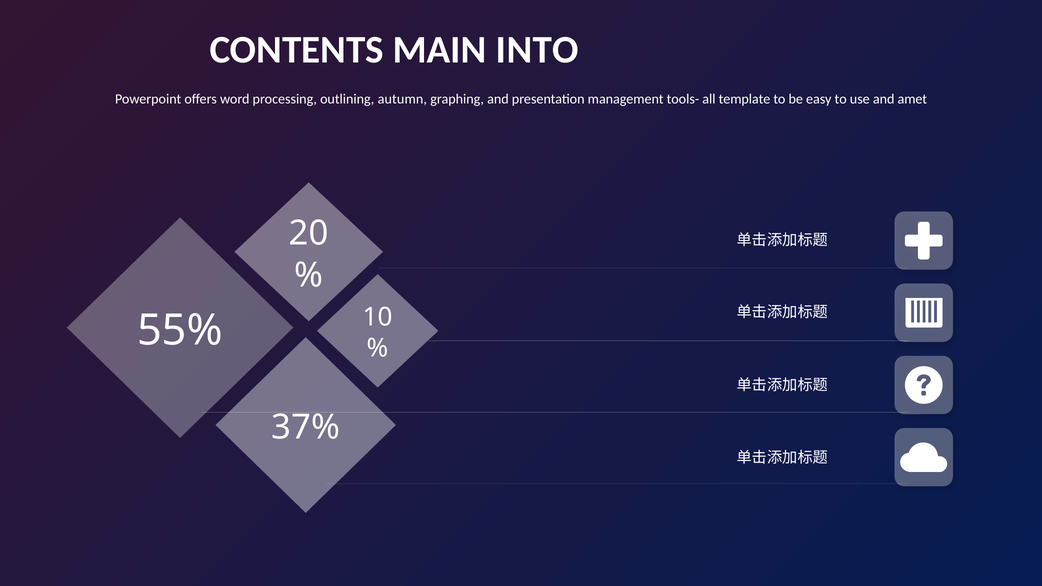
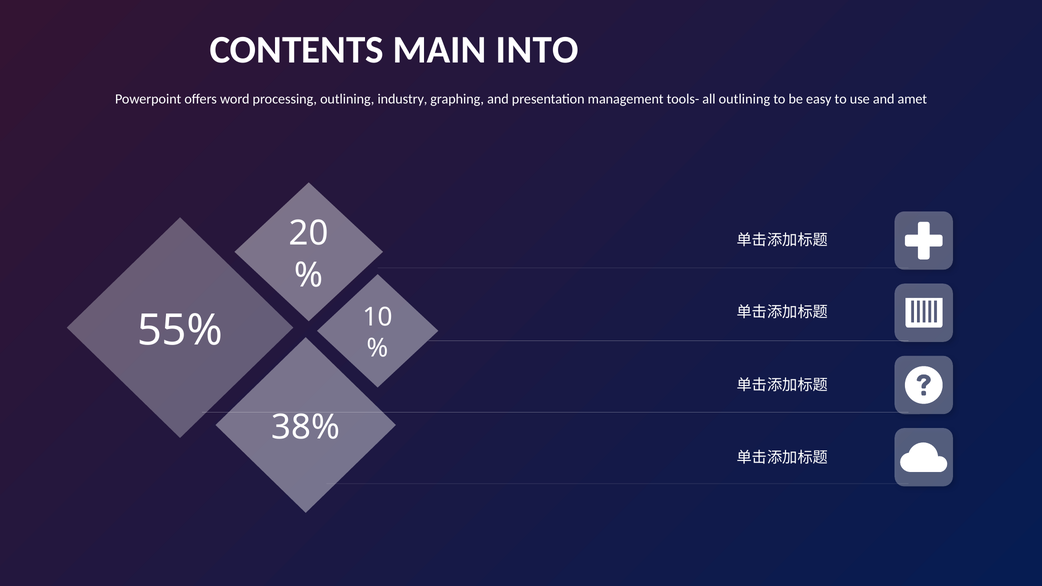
autumn: autumn -> industry
all template: template -> outlining
37%: 37% -> 38%
